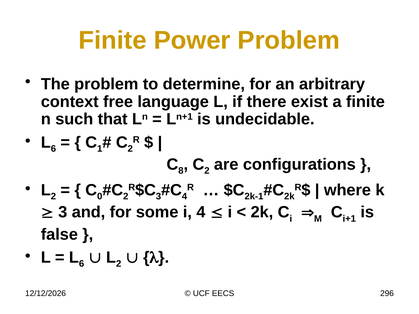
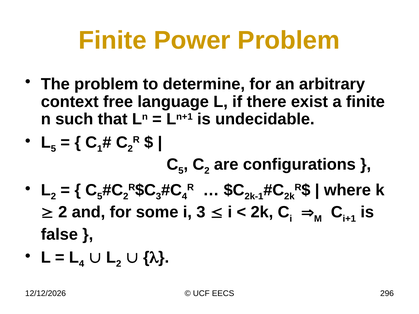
6 at (53, 149): 6 -> 5
8 at (181, 171): 8 -> 5
0 at (100, 197): 0 -> 5
3 at (63, 212): 3 -> 2
i 4: 4 -> 3
6 at (82, 264): 6 -> 4
